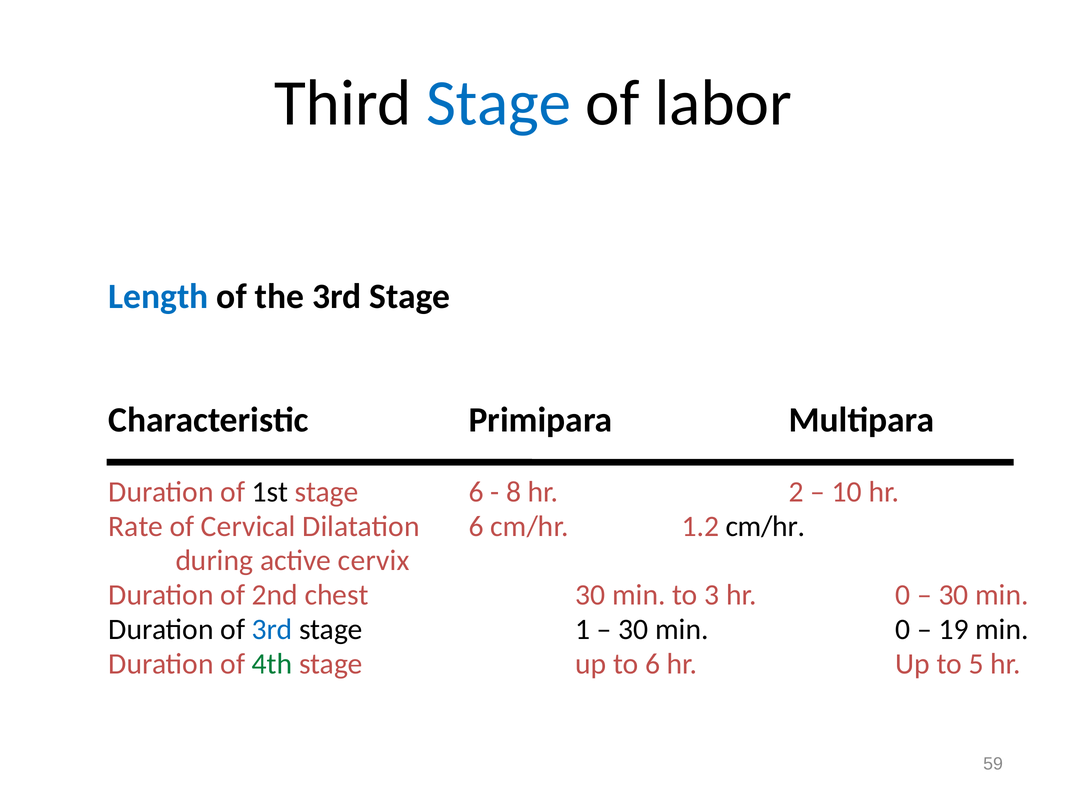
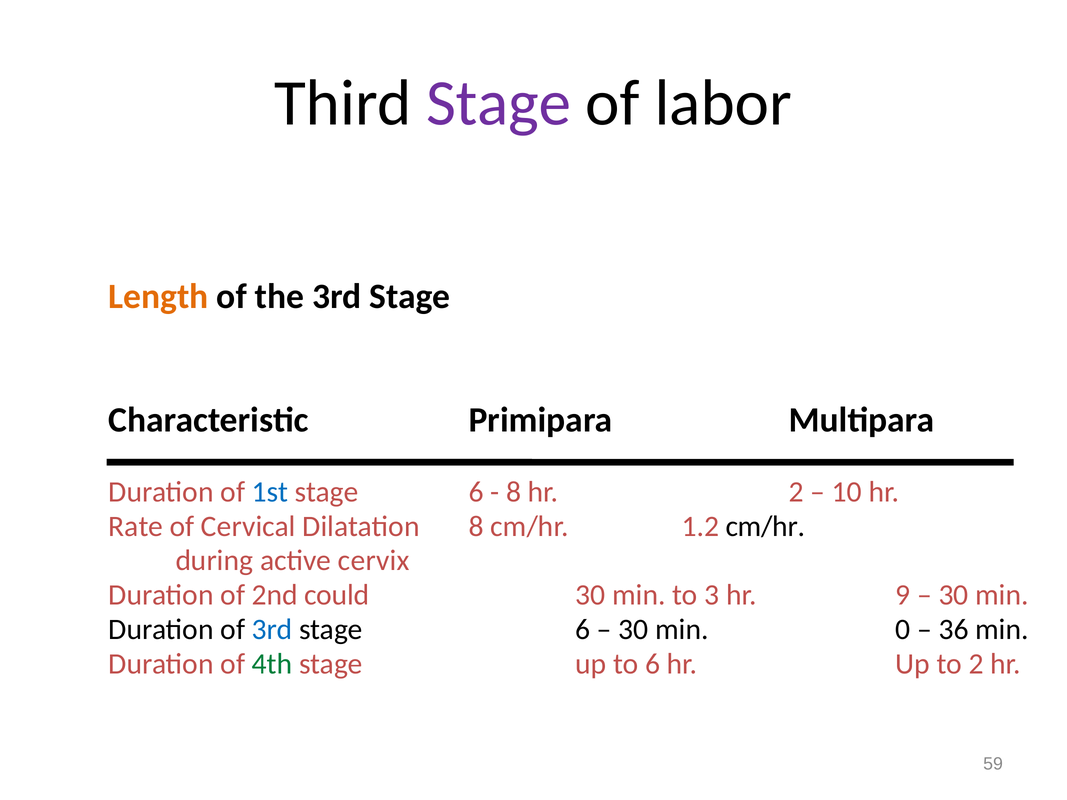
Stage at (499, 103) colour: blue -> purple
Length colour: blue -> orange
1st colour: black -> blue
Dilatation 6: 6 -> 8
chest: chest -> could
hr 0: 0 -> 9
1 at (583, 630): 1 -> 6
19: 19 -> 36
to 5: 5 -> 2
